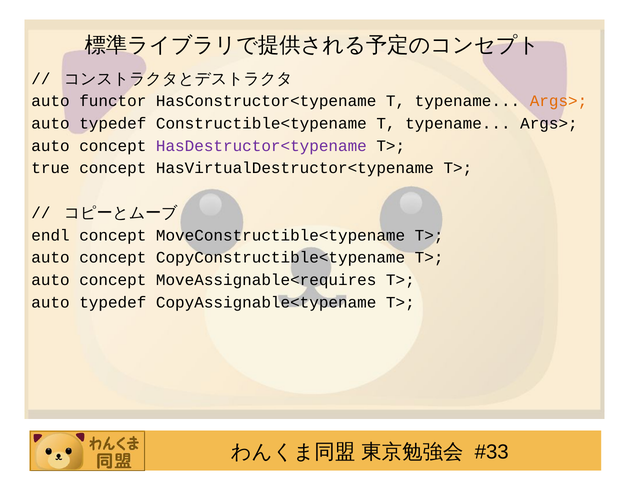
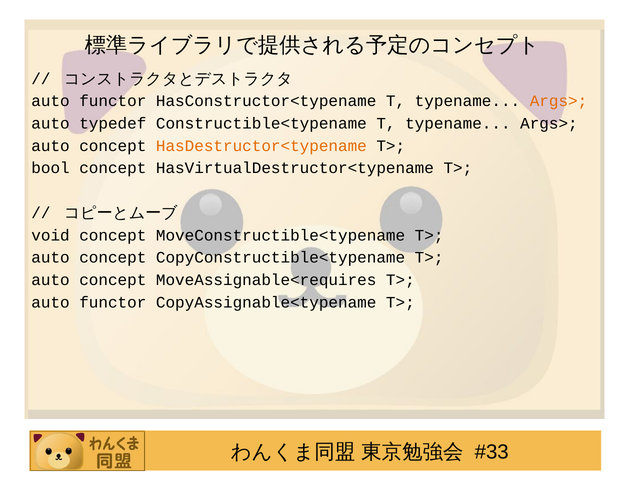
HasDestructor<typename colour: purple -> orange
true: true -> bool
endl: endl -> void
typedef at (113, 302): typedef -> functor
